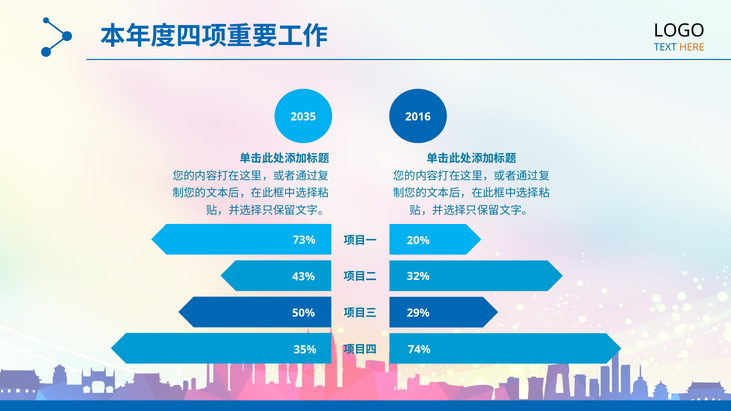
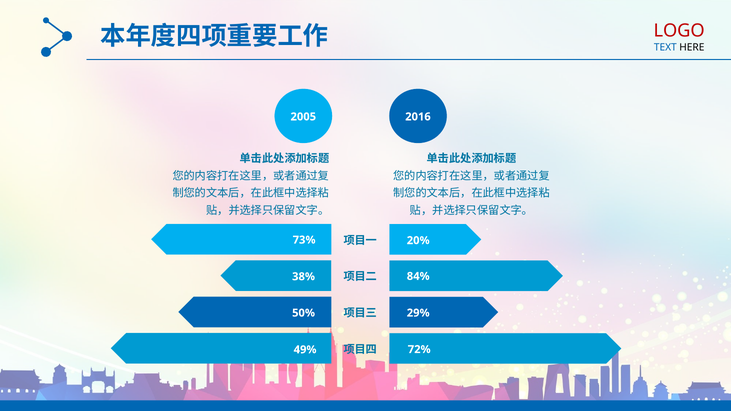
LOGO colour: black -> red
HERE colour: orange -> black
2035: 2035 -> 2005
32%: 32% -> 84%
43%: 43% -> 38%
74%: 74% -> 72%
35%: 35% -> 49%
